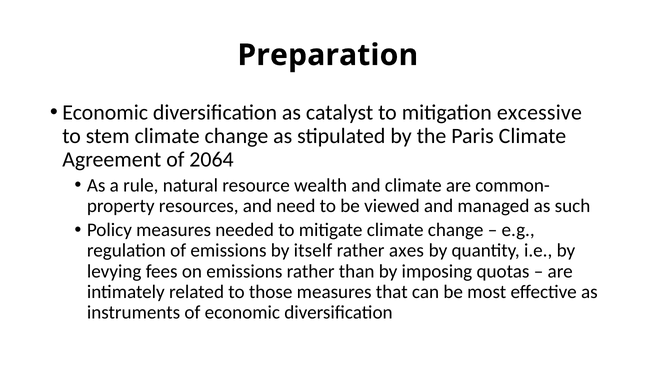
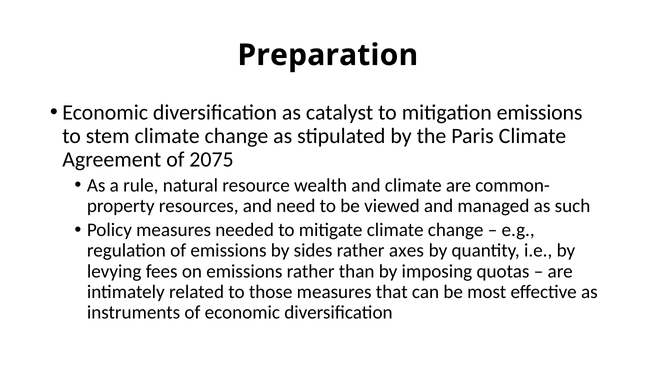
mitigation excessive: excessive -> emissions
2064: 2064 -> 2075
itself: itself -> sides
